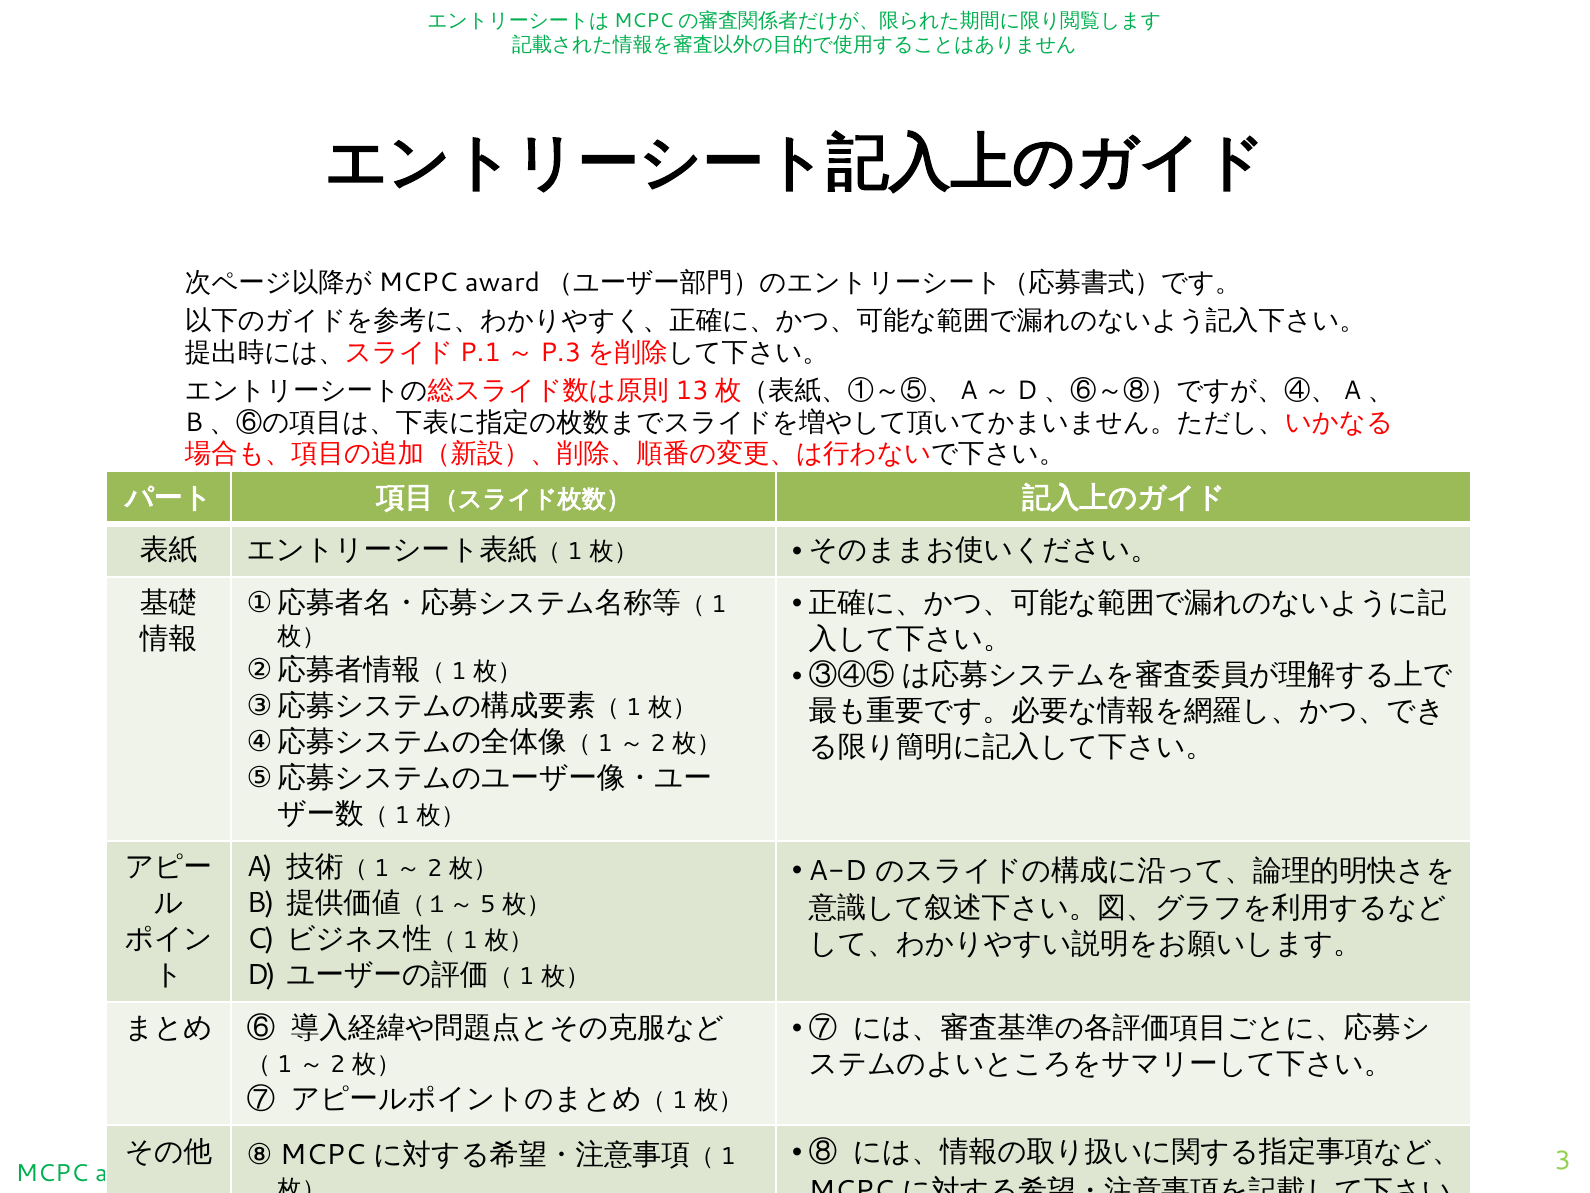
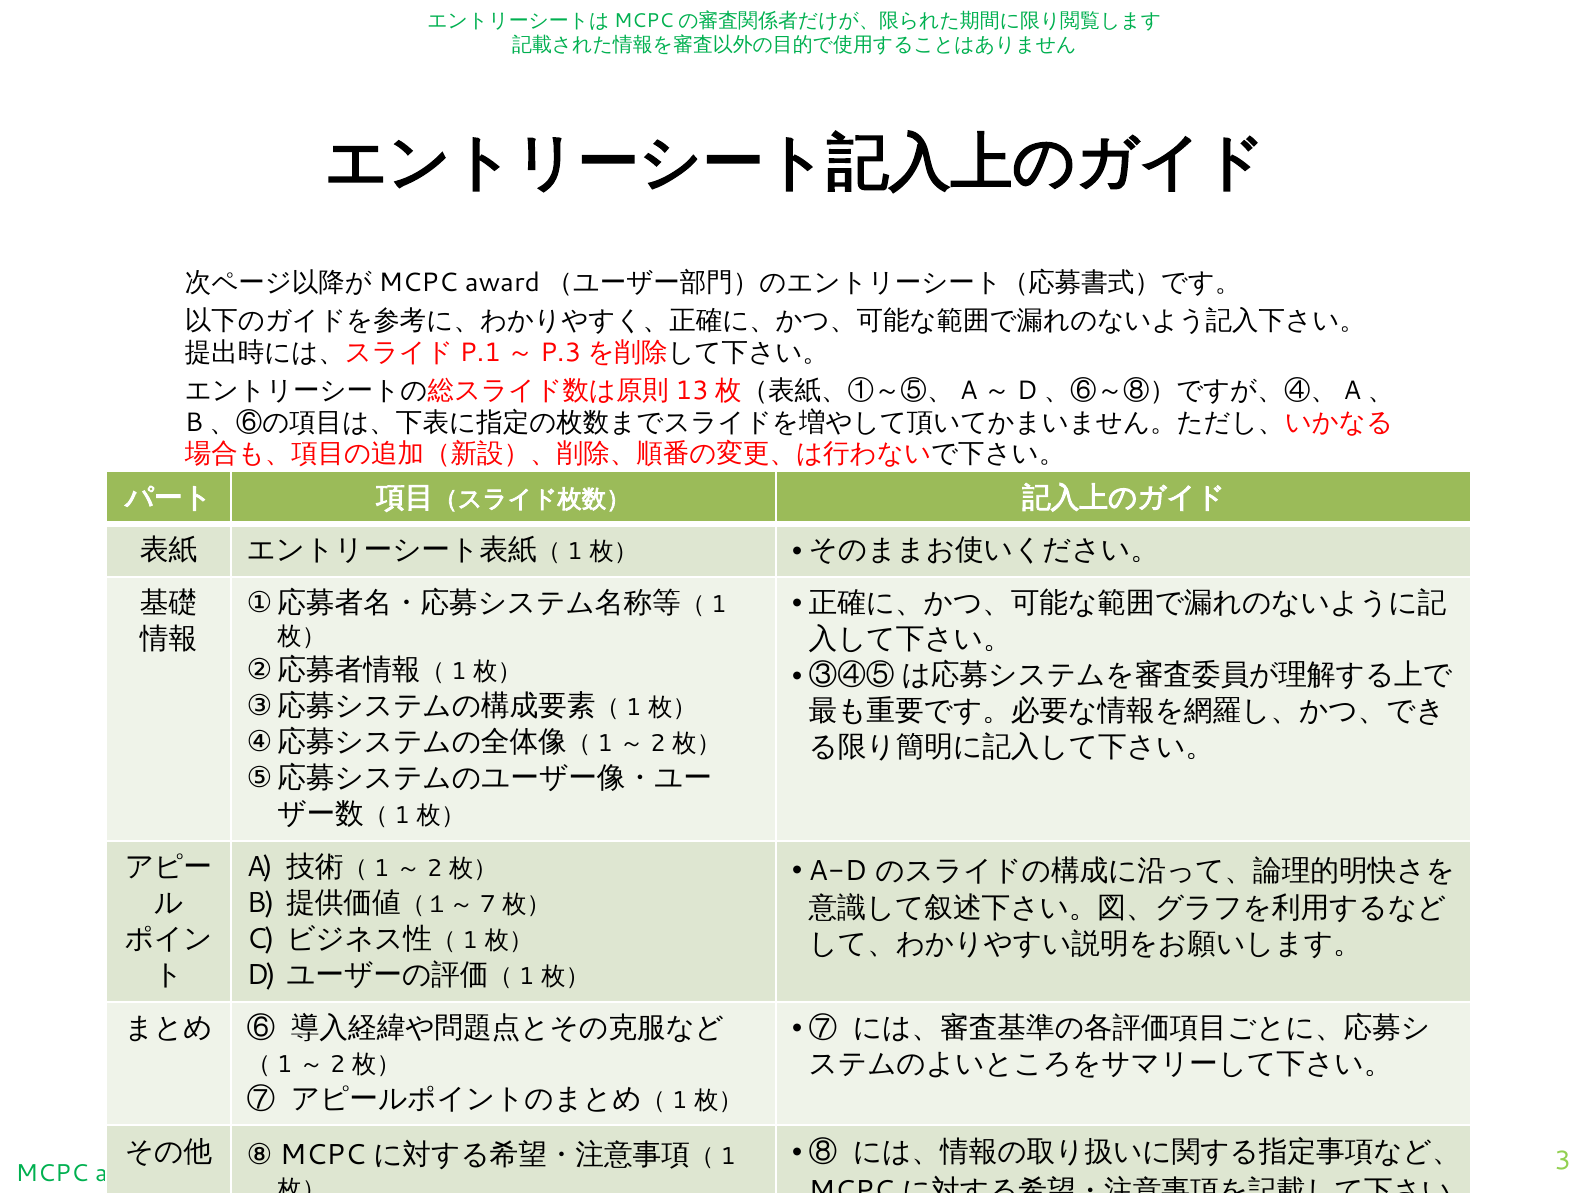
5: 5 -> 7
